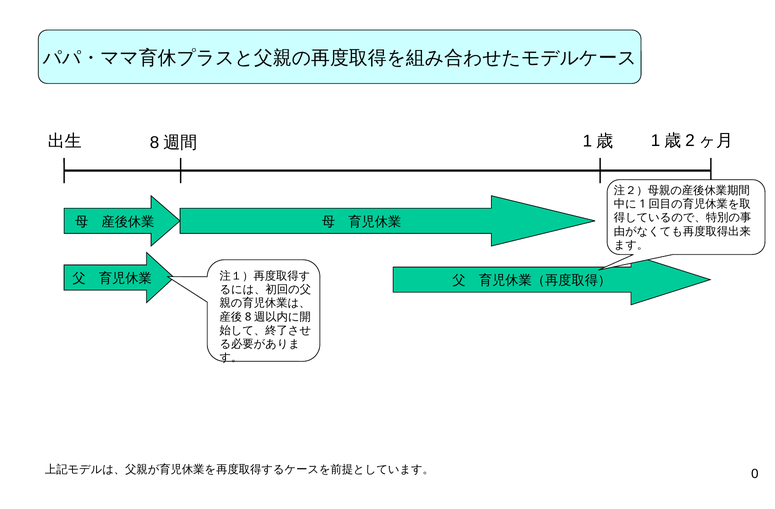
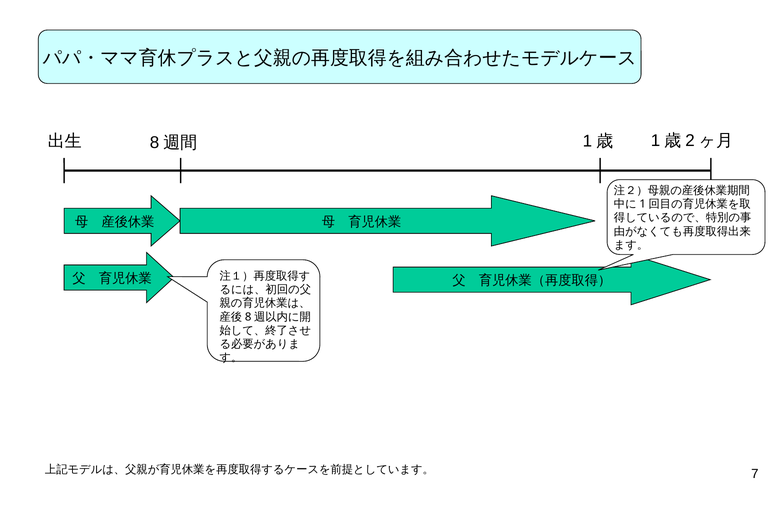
0: 0 -> 7
